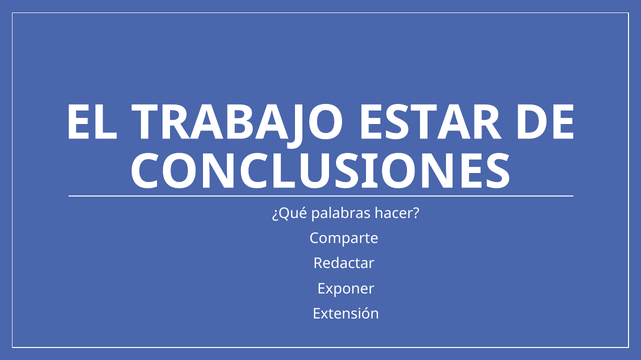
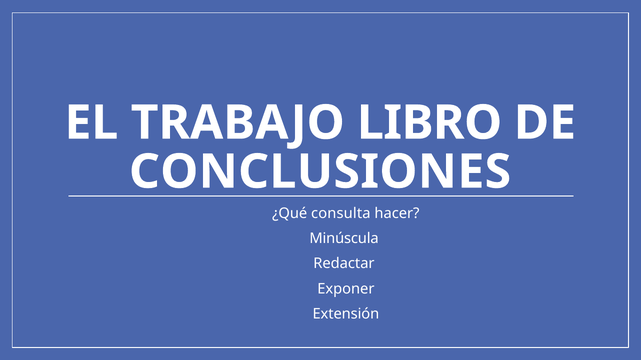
ESTAR: ESTAR -> LIBRO
palabras: palabras -> consulta
Comparte: Comparte -> Minúscula
